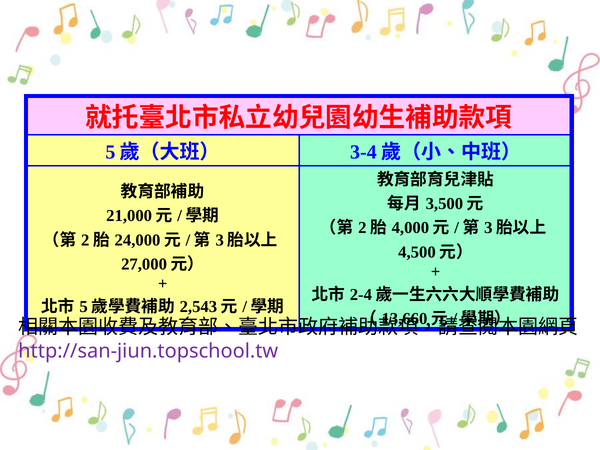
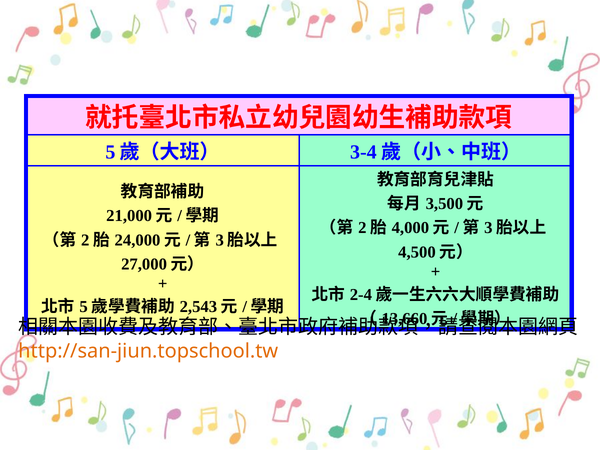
http://san-jiun.topschool.tw colour: purple -> orange
